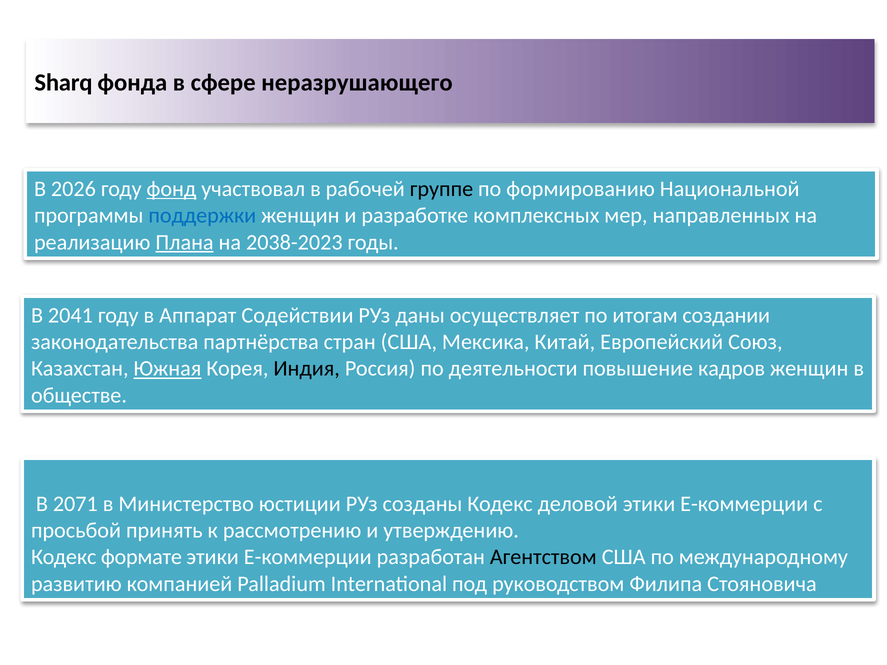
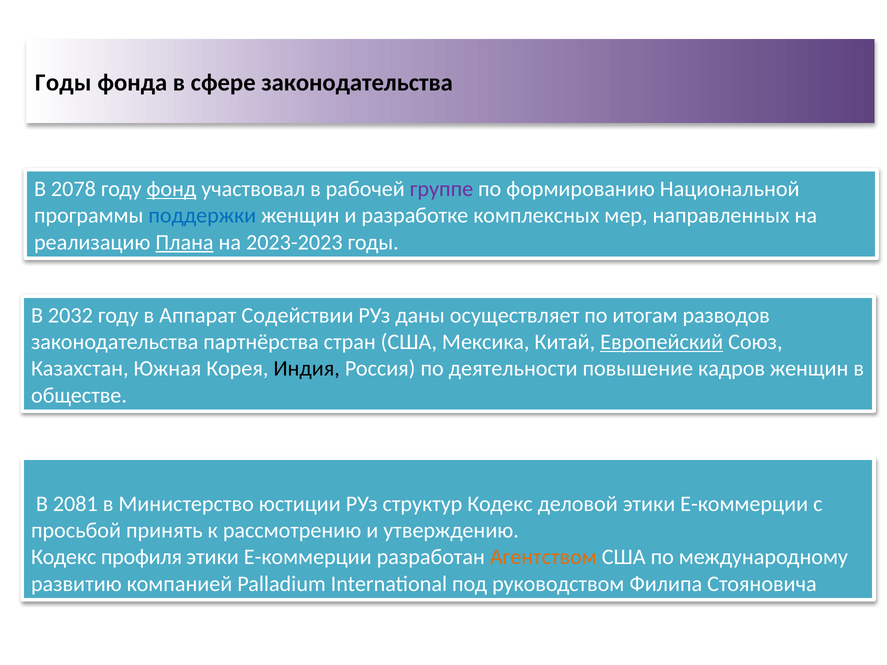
Sharq at (63, 83): Sharq -> Годы
сфере неразрушающего: неразрушающего -> законодательства
2026: 2026 -> 2078
группе colour: black -> purple
2038-2023: 2038-2023 -> 2023-2023
2041: 2041 -> 2032
создании: создании -> разводов
Европейский underline: none -> present
Южная underline: present -> none
2071: 2071 -> 2081
созданы: созданы -> структур
формате: формате -> профиля
Агентством colour: black -> orange
